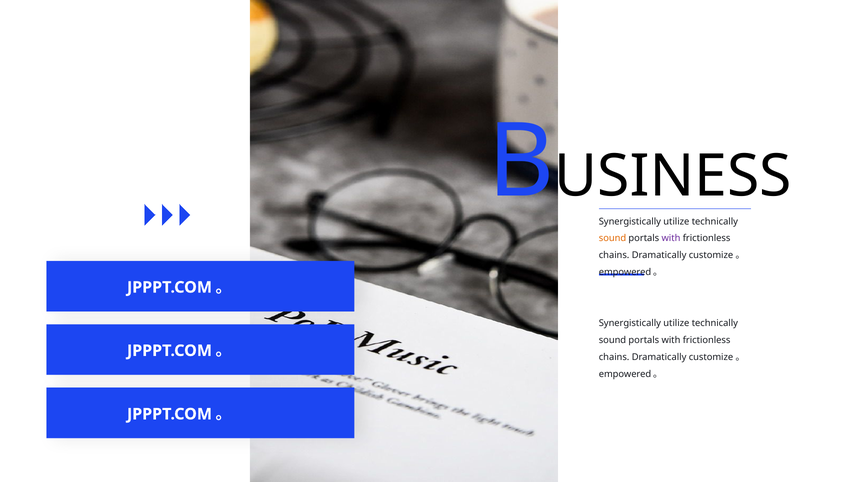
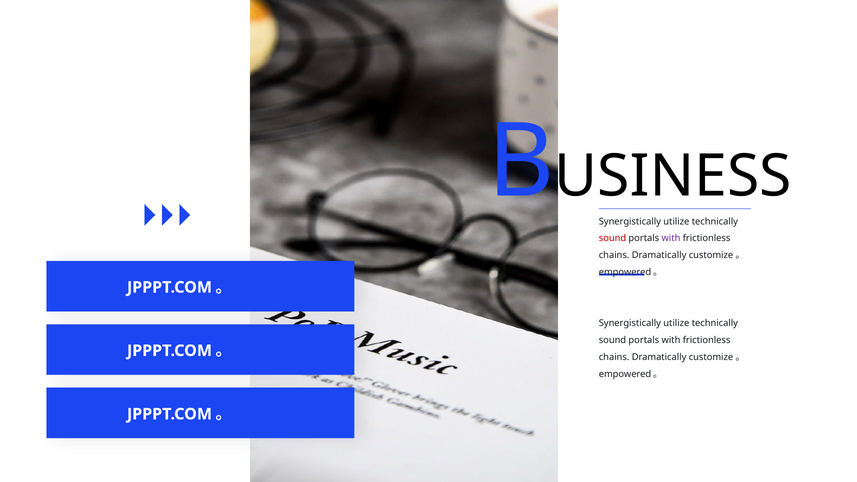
sound at (612, 238) colour: orange -> red
